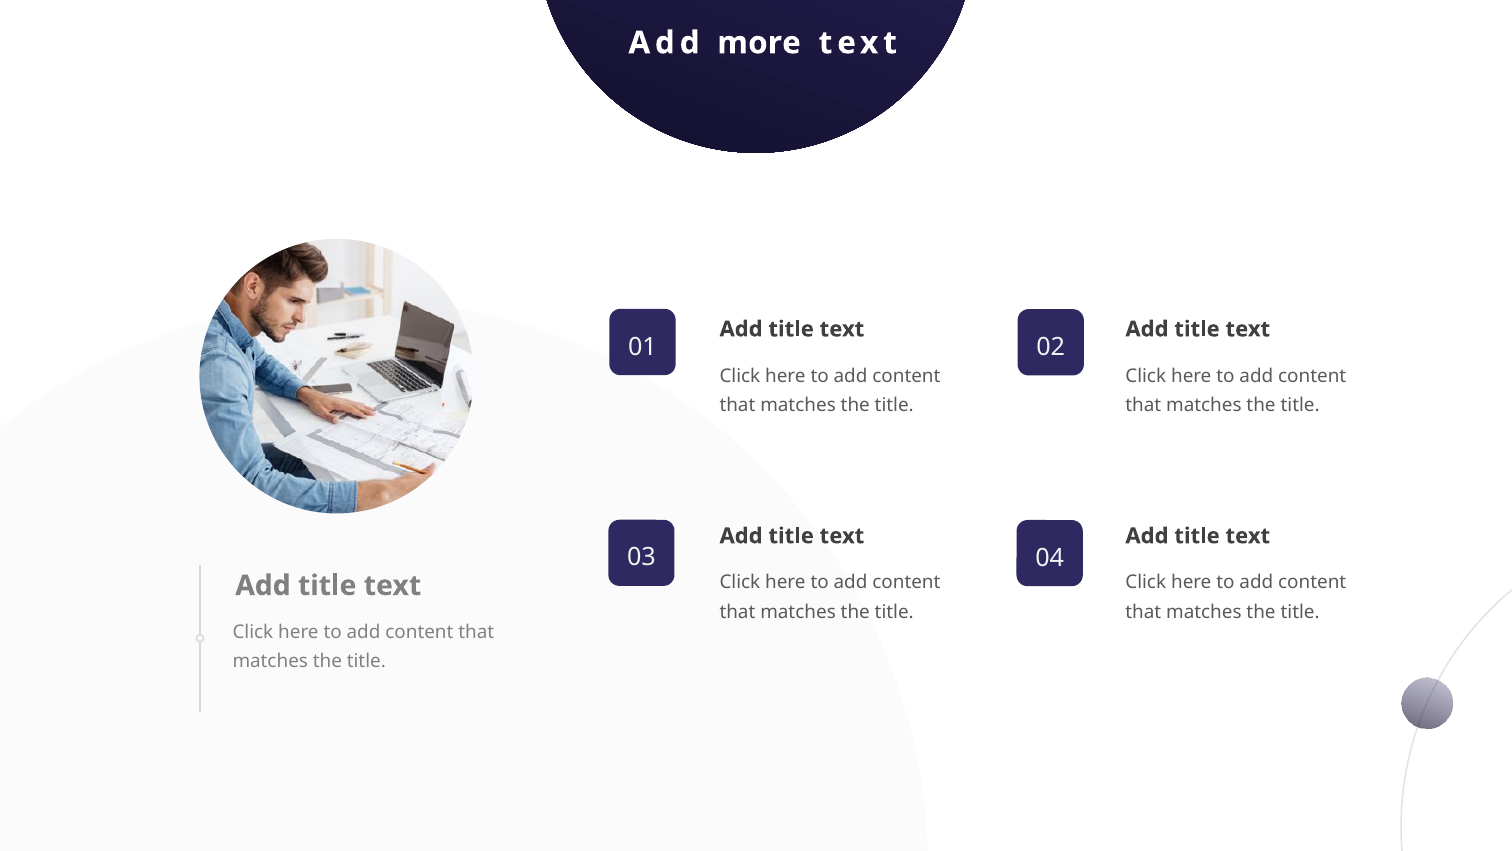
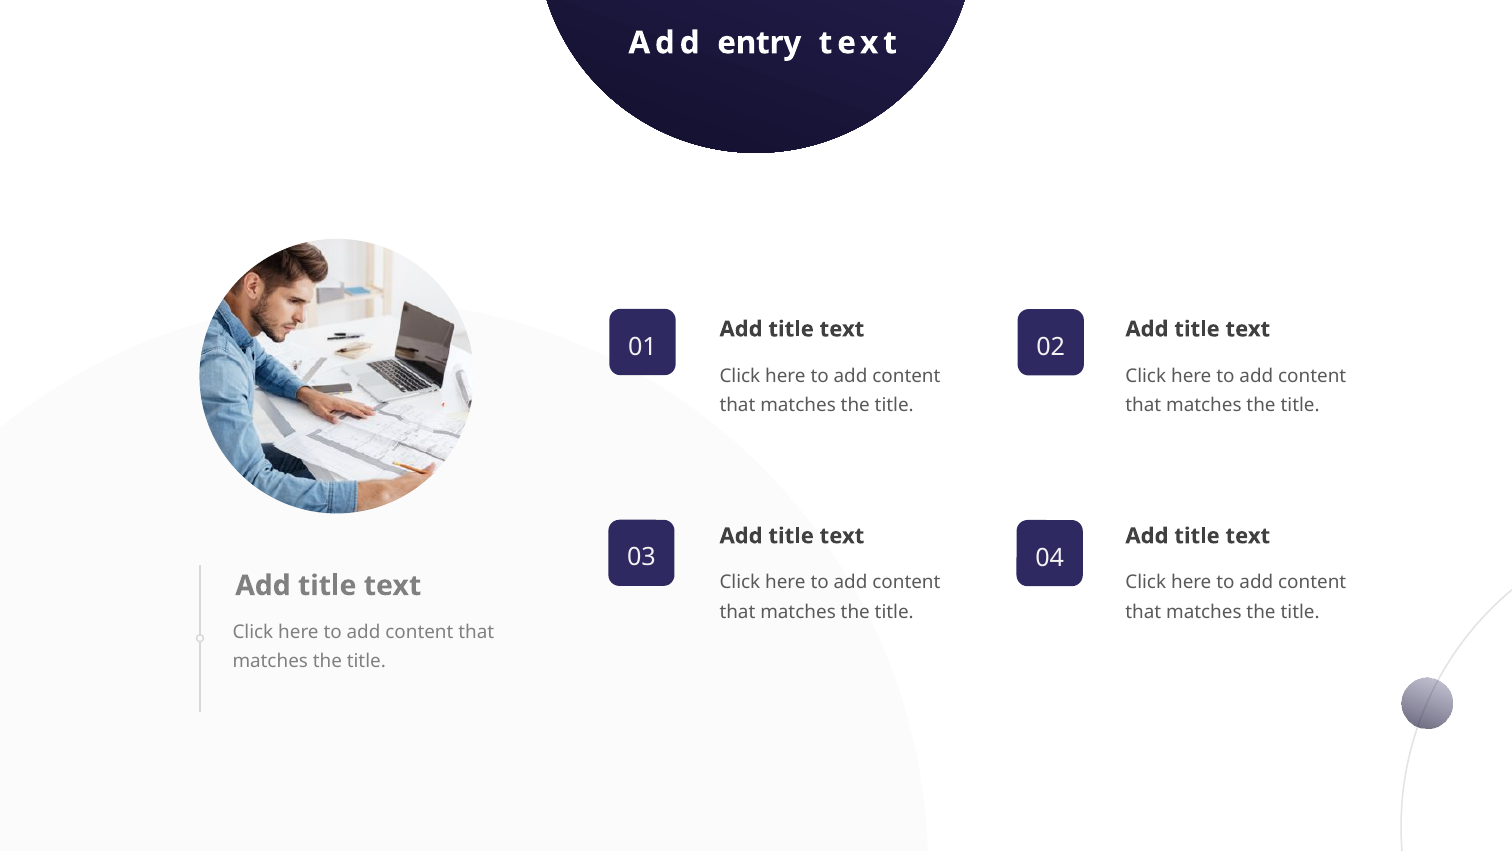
more: more -> entry
